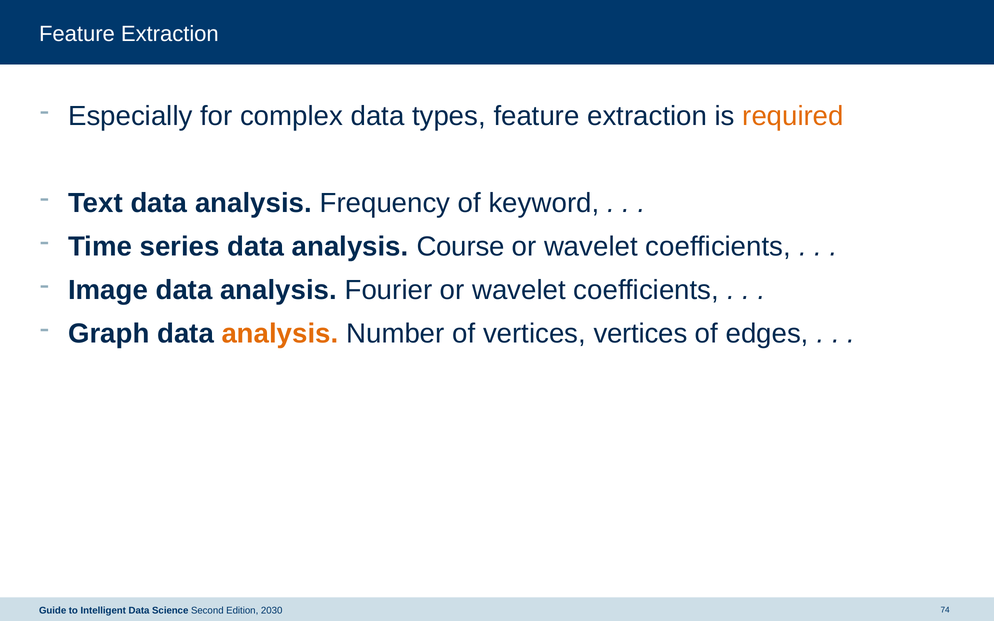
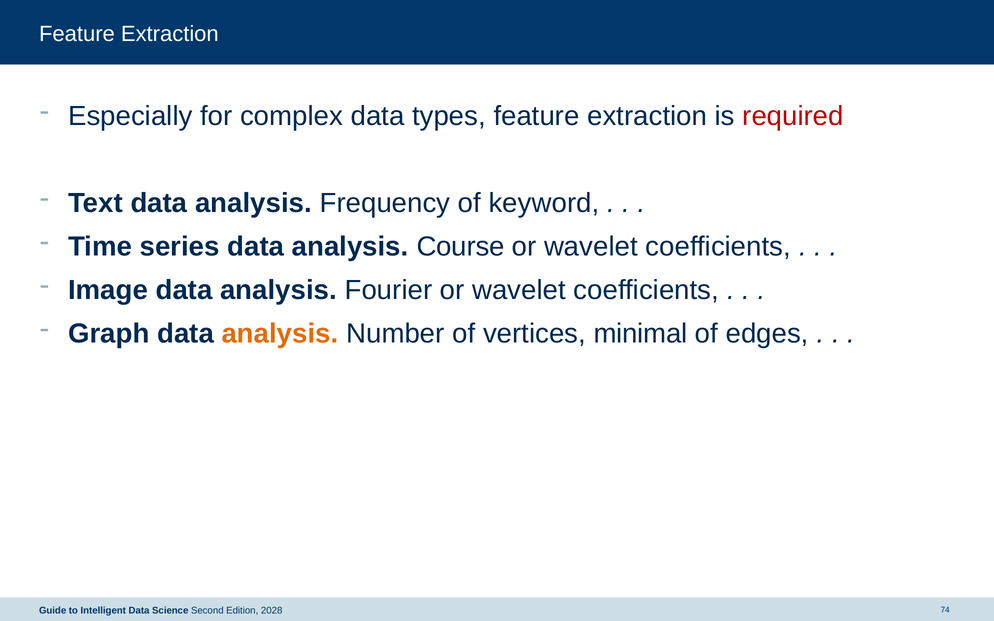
required colour: orange -> red
vertices vertices: vertices -> minimal
2030: 2030 -> 2028
